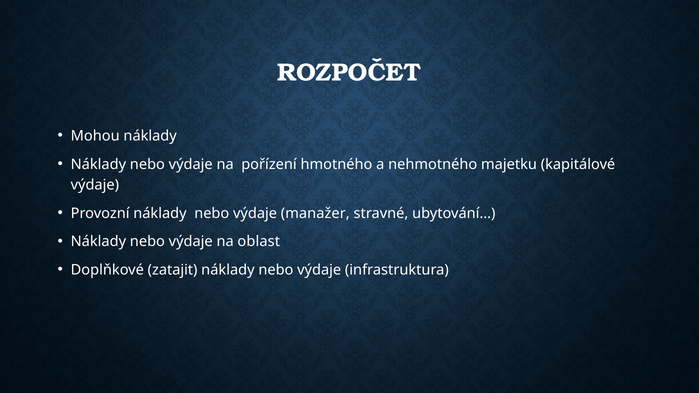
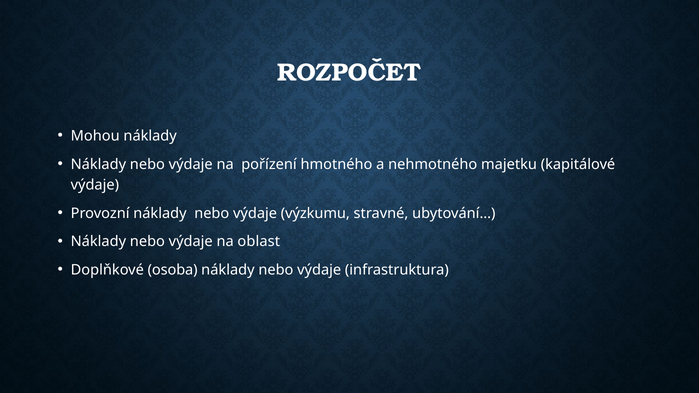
manažer: manažer -> výzkumu
zatajit: zatajit -> osoba
